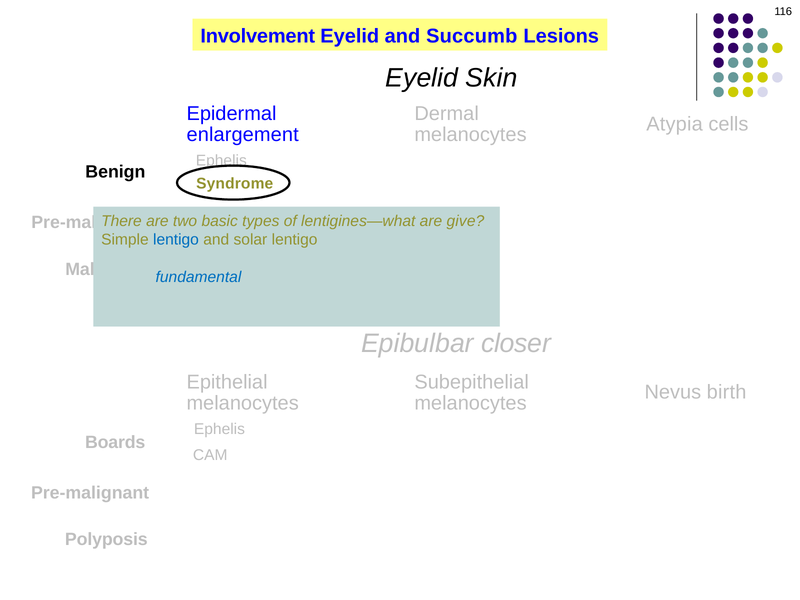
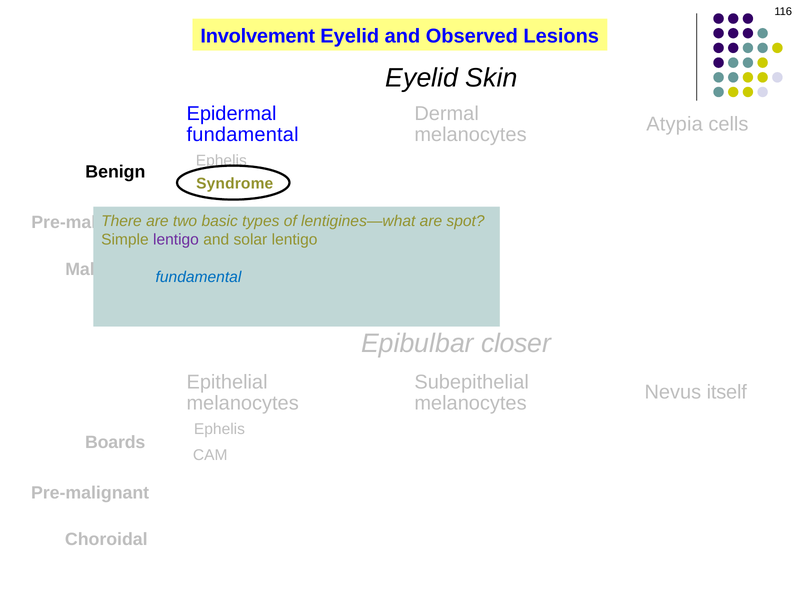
Succumb: Succumb -> Observed
enlargement at (243, 135): enlargement -> fundamental
give: give -> spot
lentigo at (176, 240) colour: blue -> purple
birth: birth -> itself
Polyposis: Polyposis -> Choroidal
